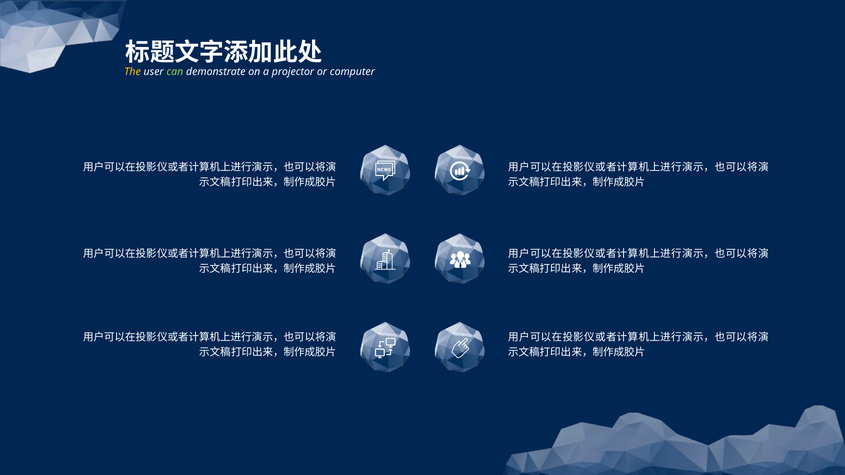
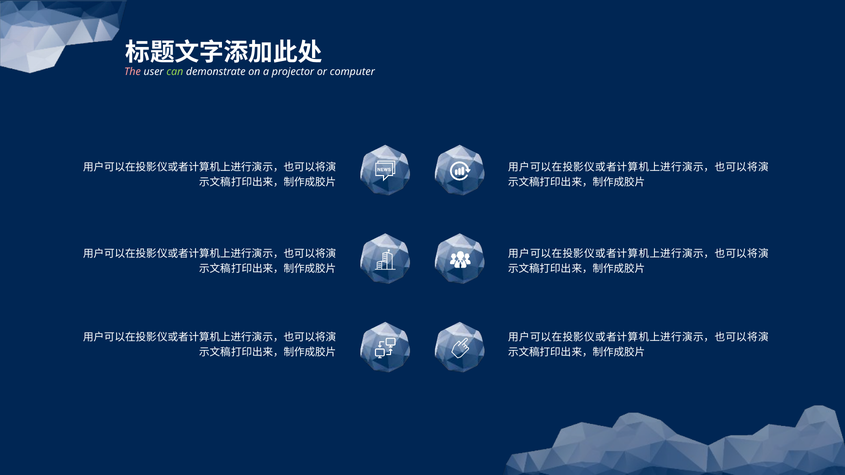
The colour: yellow -> pink
